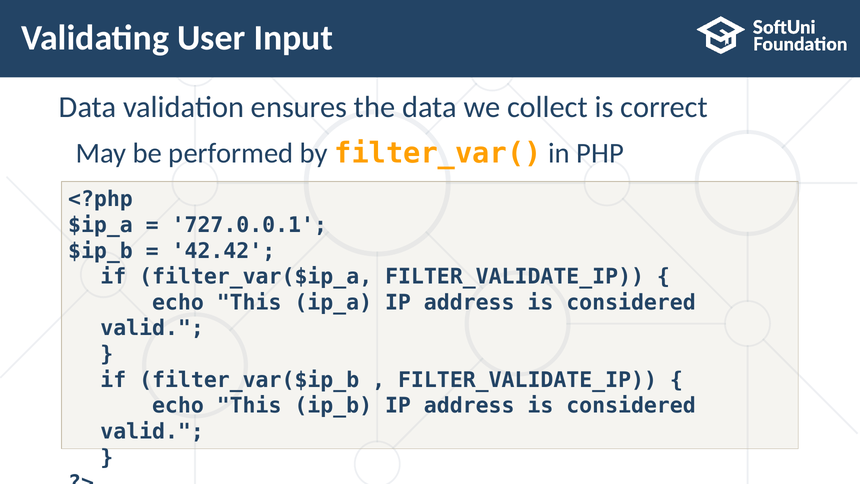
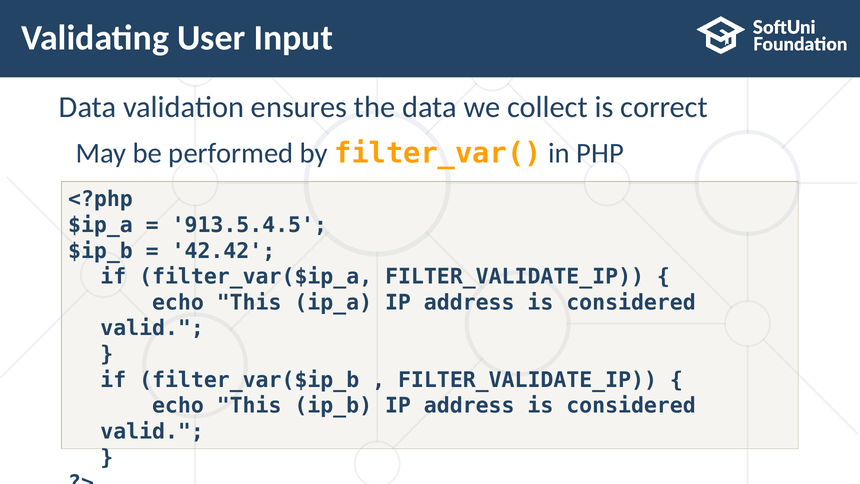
727.0.0.1: 727.0.0.1 -> 913.5.4.5
